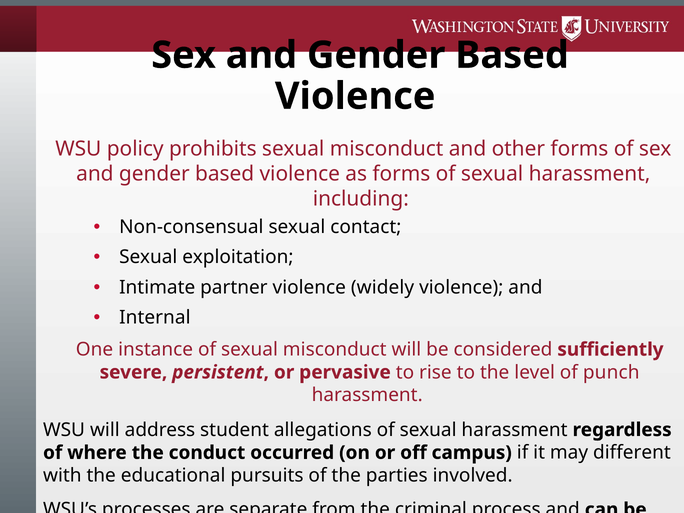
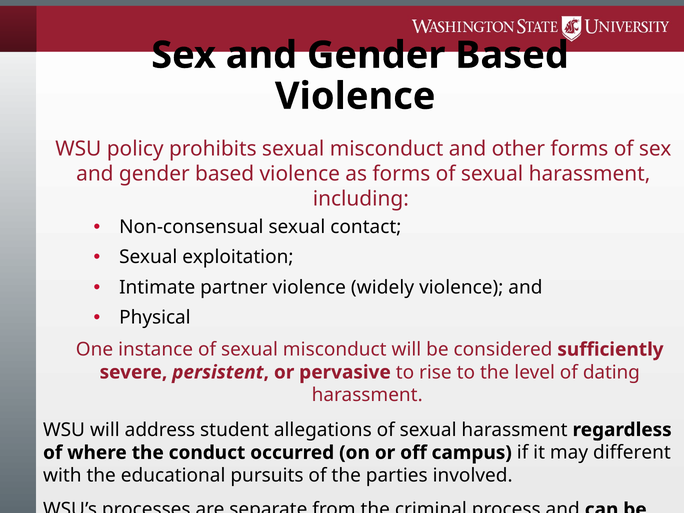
Internal: Internal -> Physical
punch: punch -> dating
